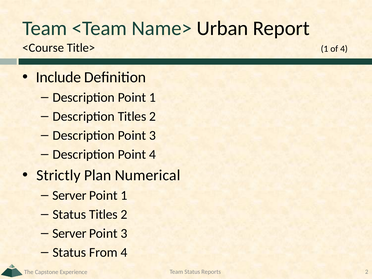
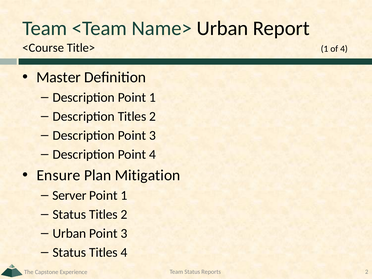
Include: Include -> Master
Strictly: Strictly -> Ensure
Numerical: Numerical -> Mitigation
Server at (69, 233): Server -> Urban
From at (103, 252): From -> Titles
